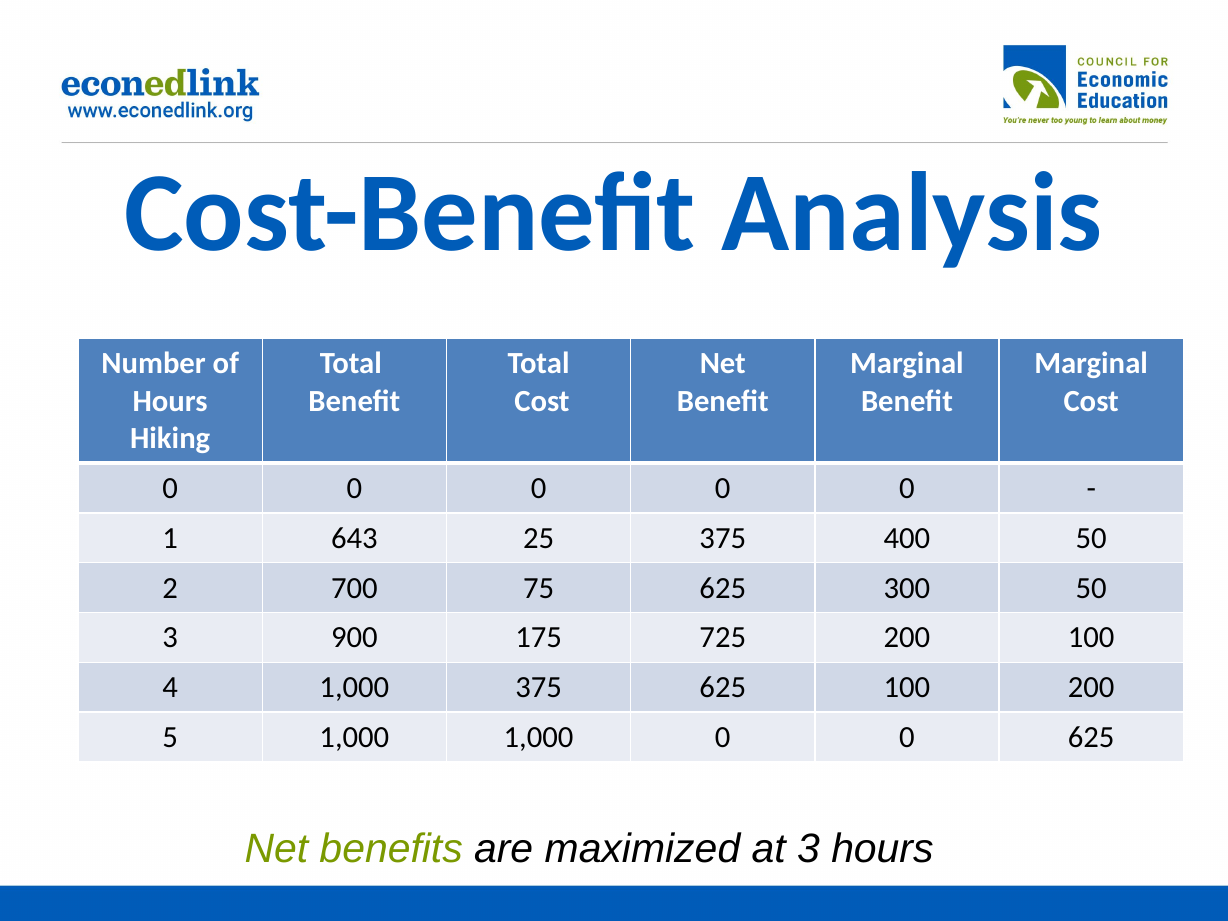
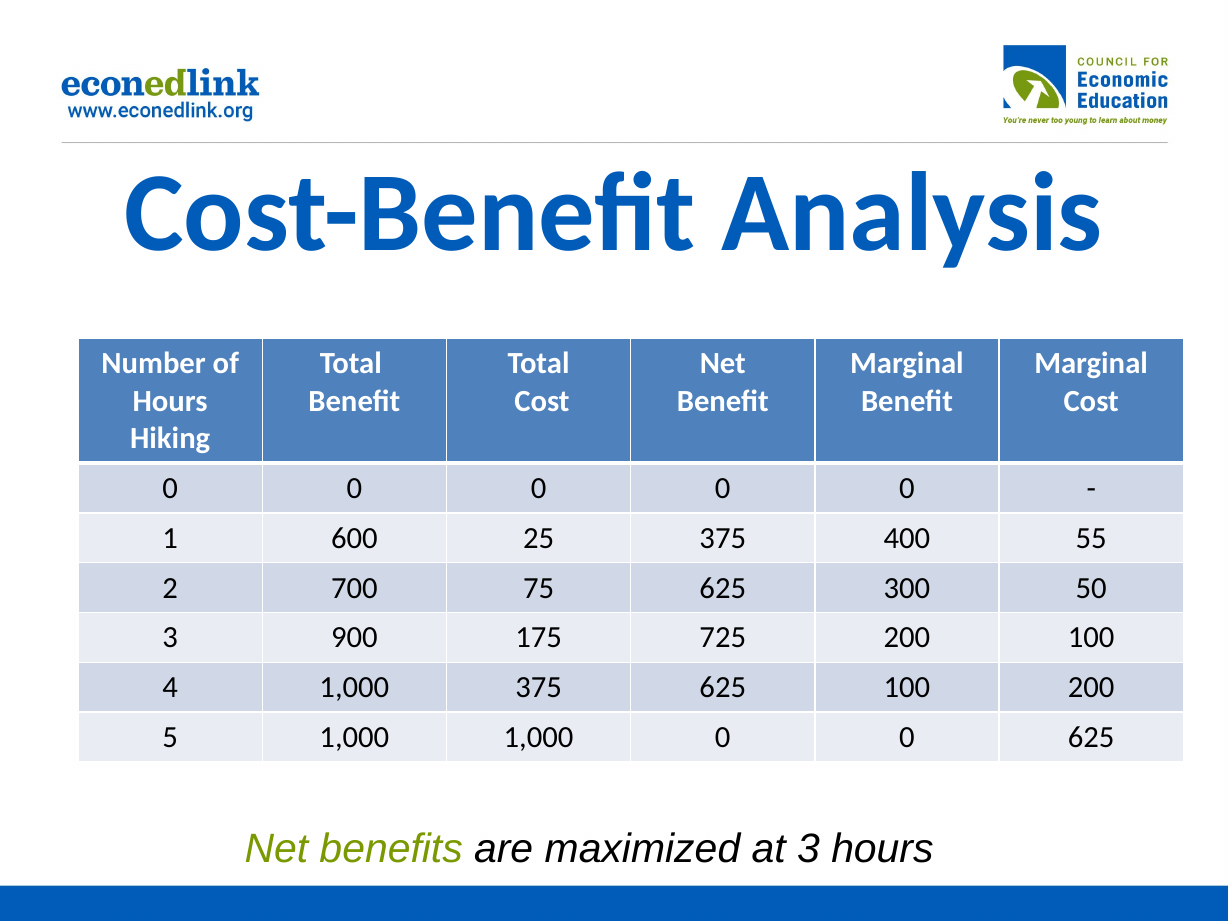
643: 643 -> 600
400 50: 50 -> 55
